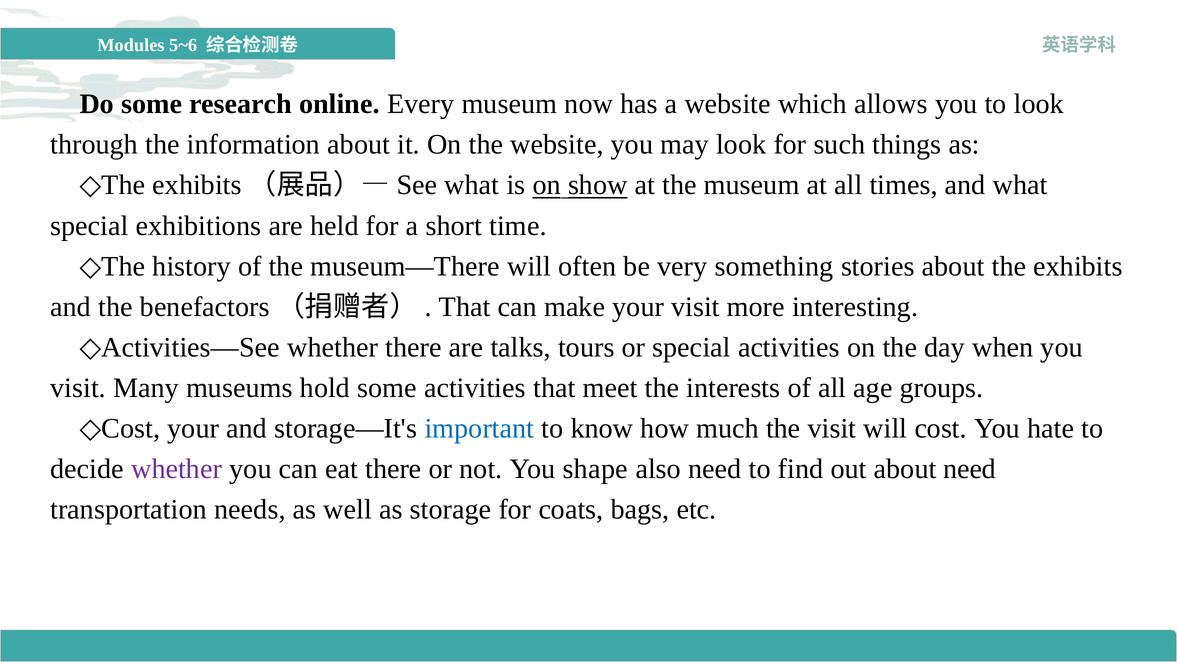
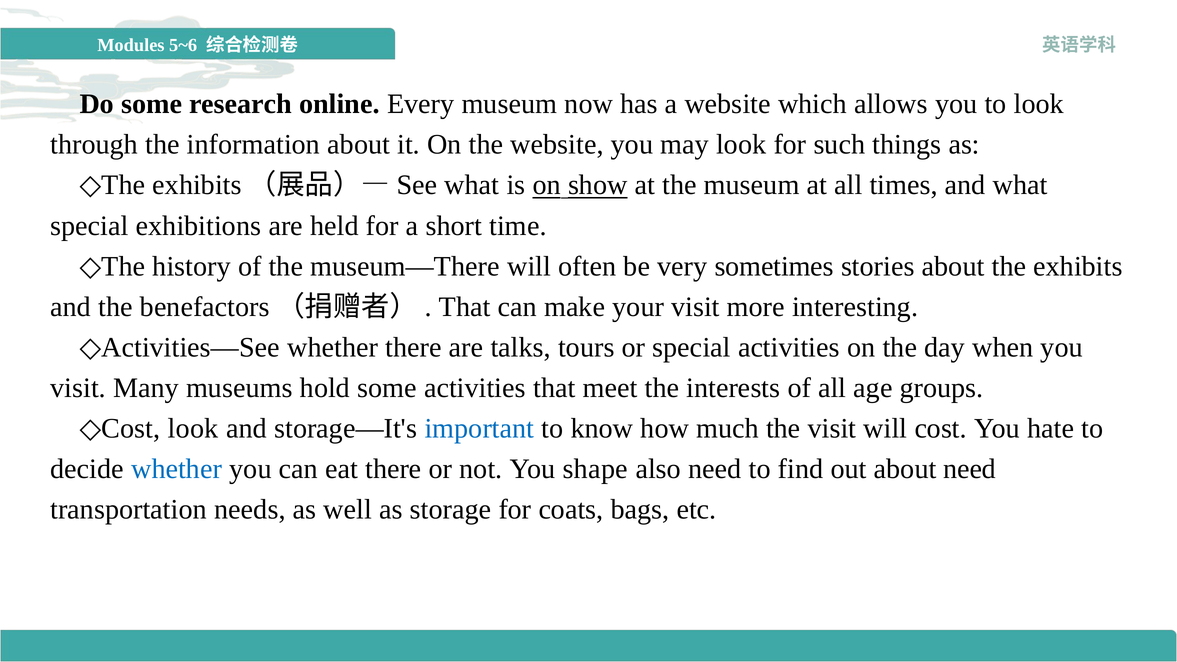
something: something -> sometimes
◇Cost your: your -> look
whether at (177, 469) colour: purple -> blue
